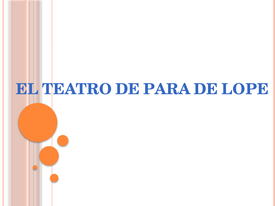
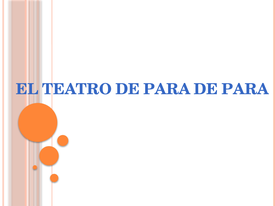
LOPE at (245, 89): LOPE -> PARA
